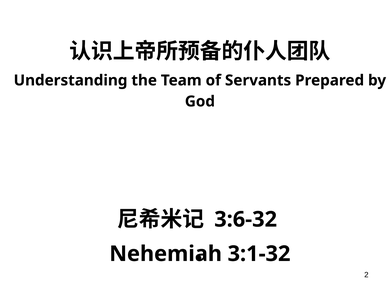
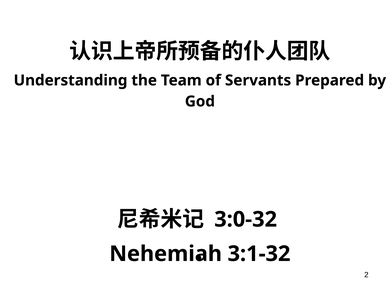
3:6-32: 3:6-32 -> 3:0-32
